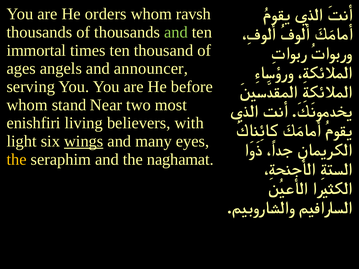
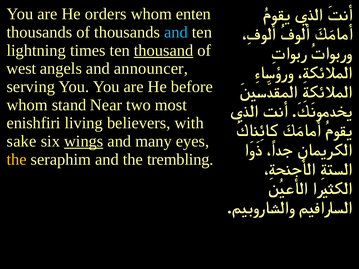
ravsh: ravsh -> enten
and at (176, 32) colour: light green -> light blue
immortal: immortal -> lightning
thousand underline: none -> present
ages: ages -> west
light: light -> sake
naghamat: naghamat -> trembling
